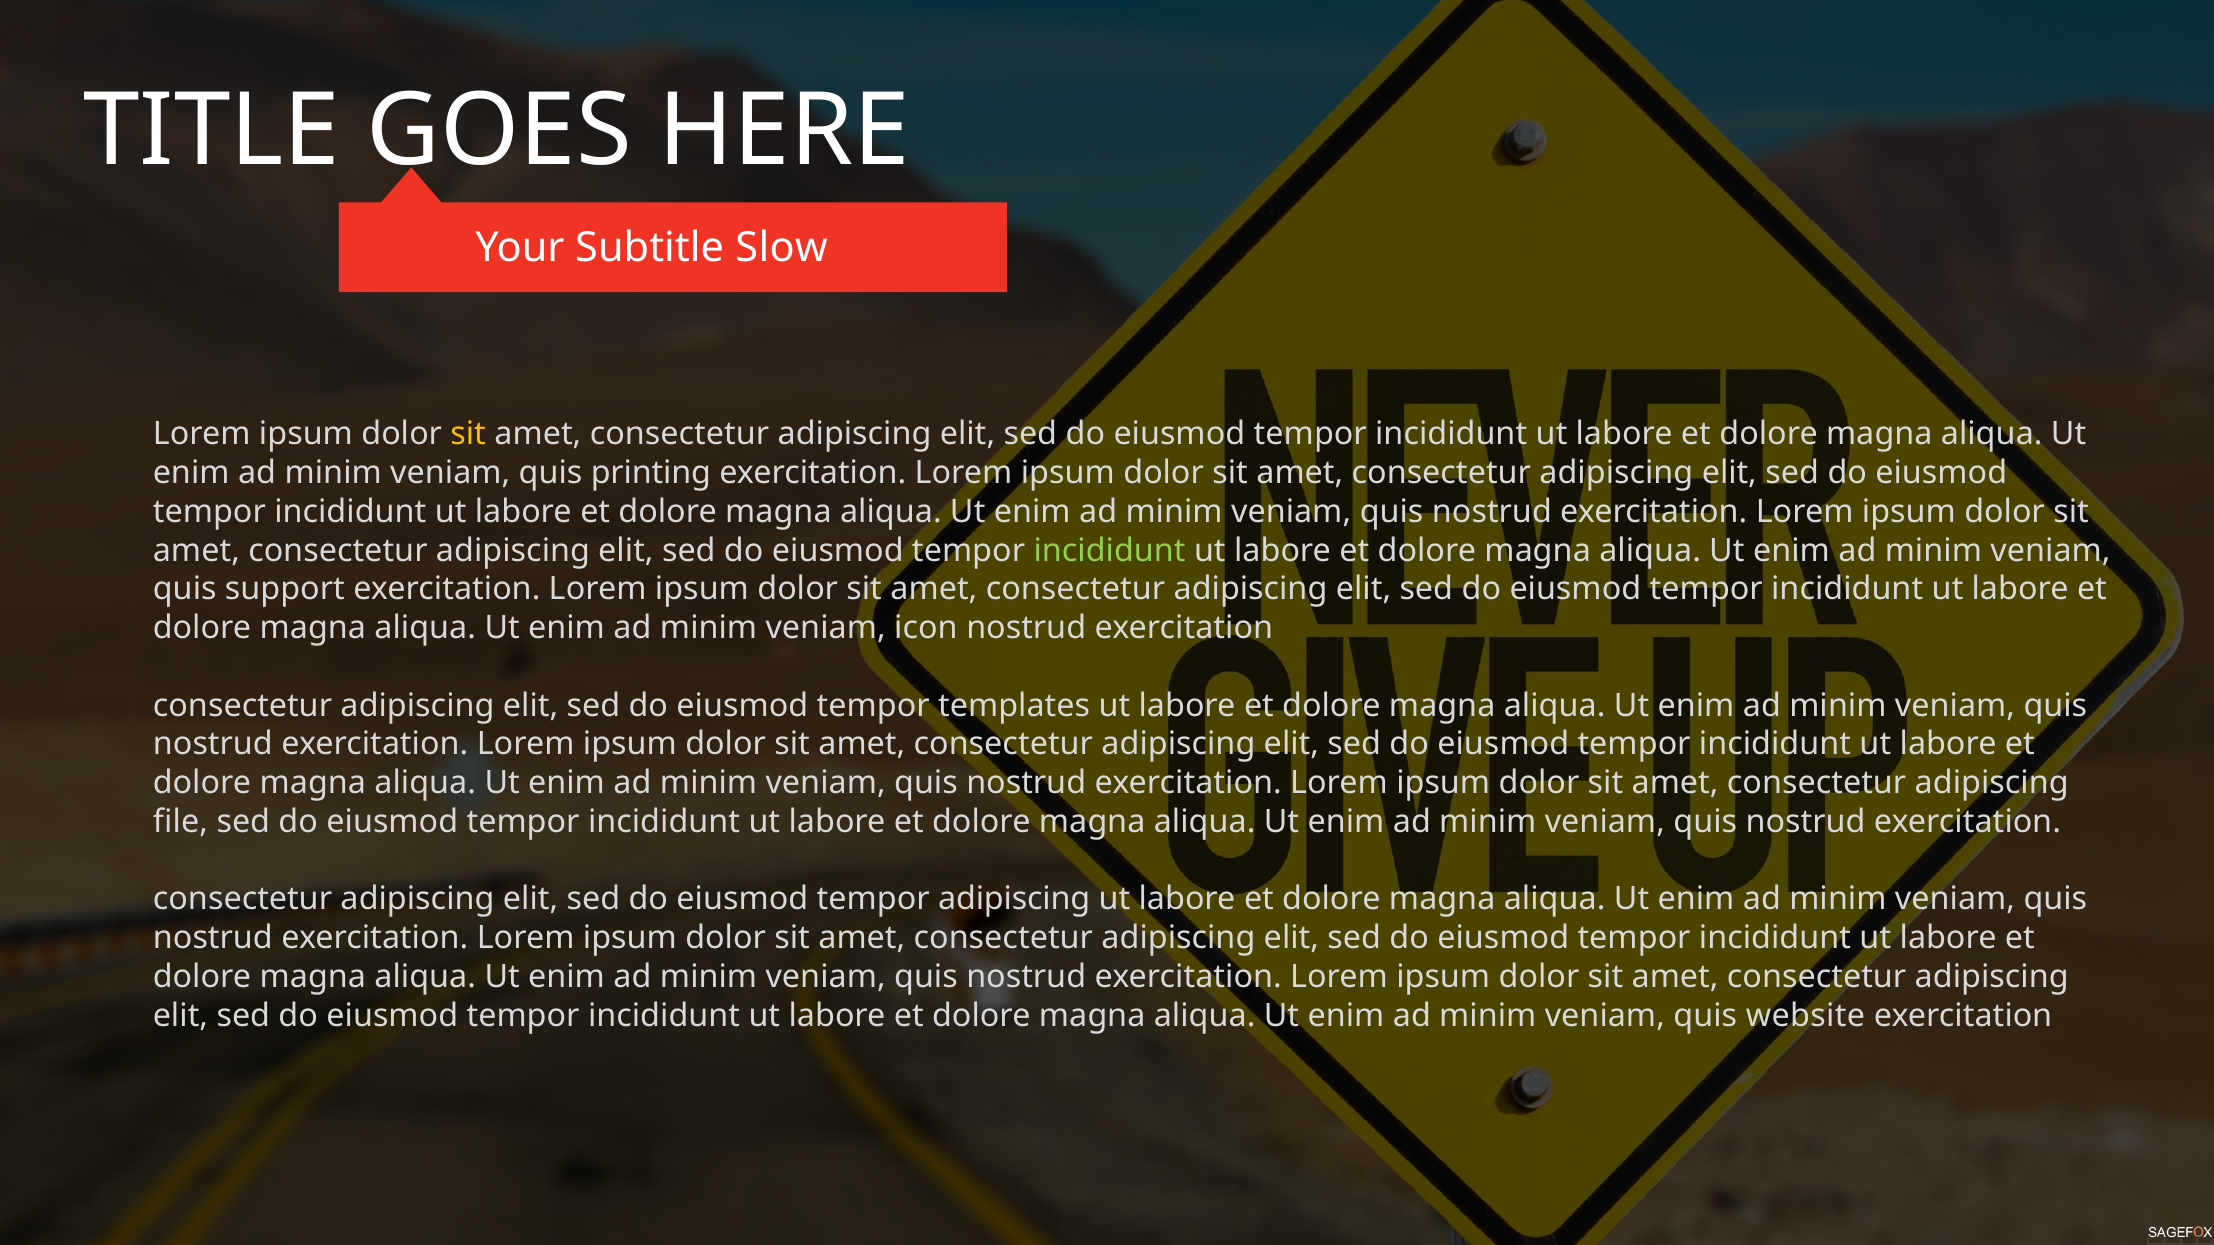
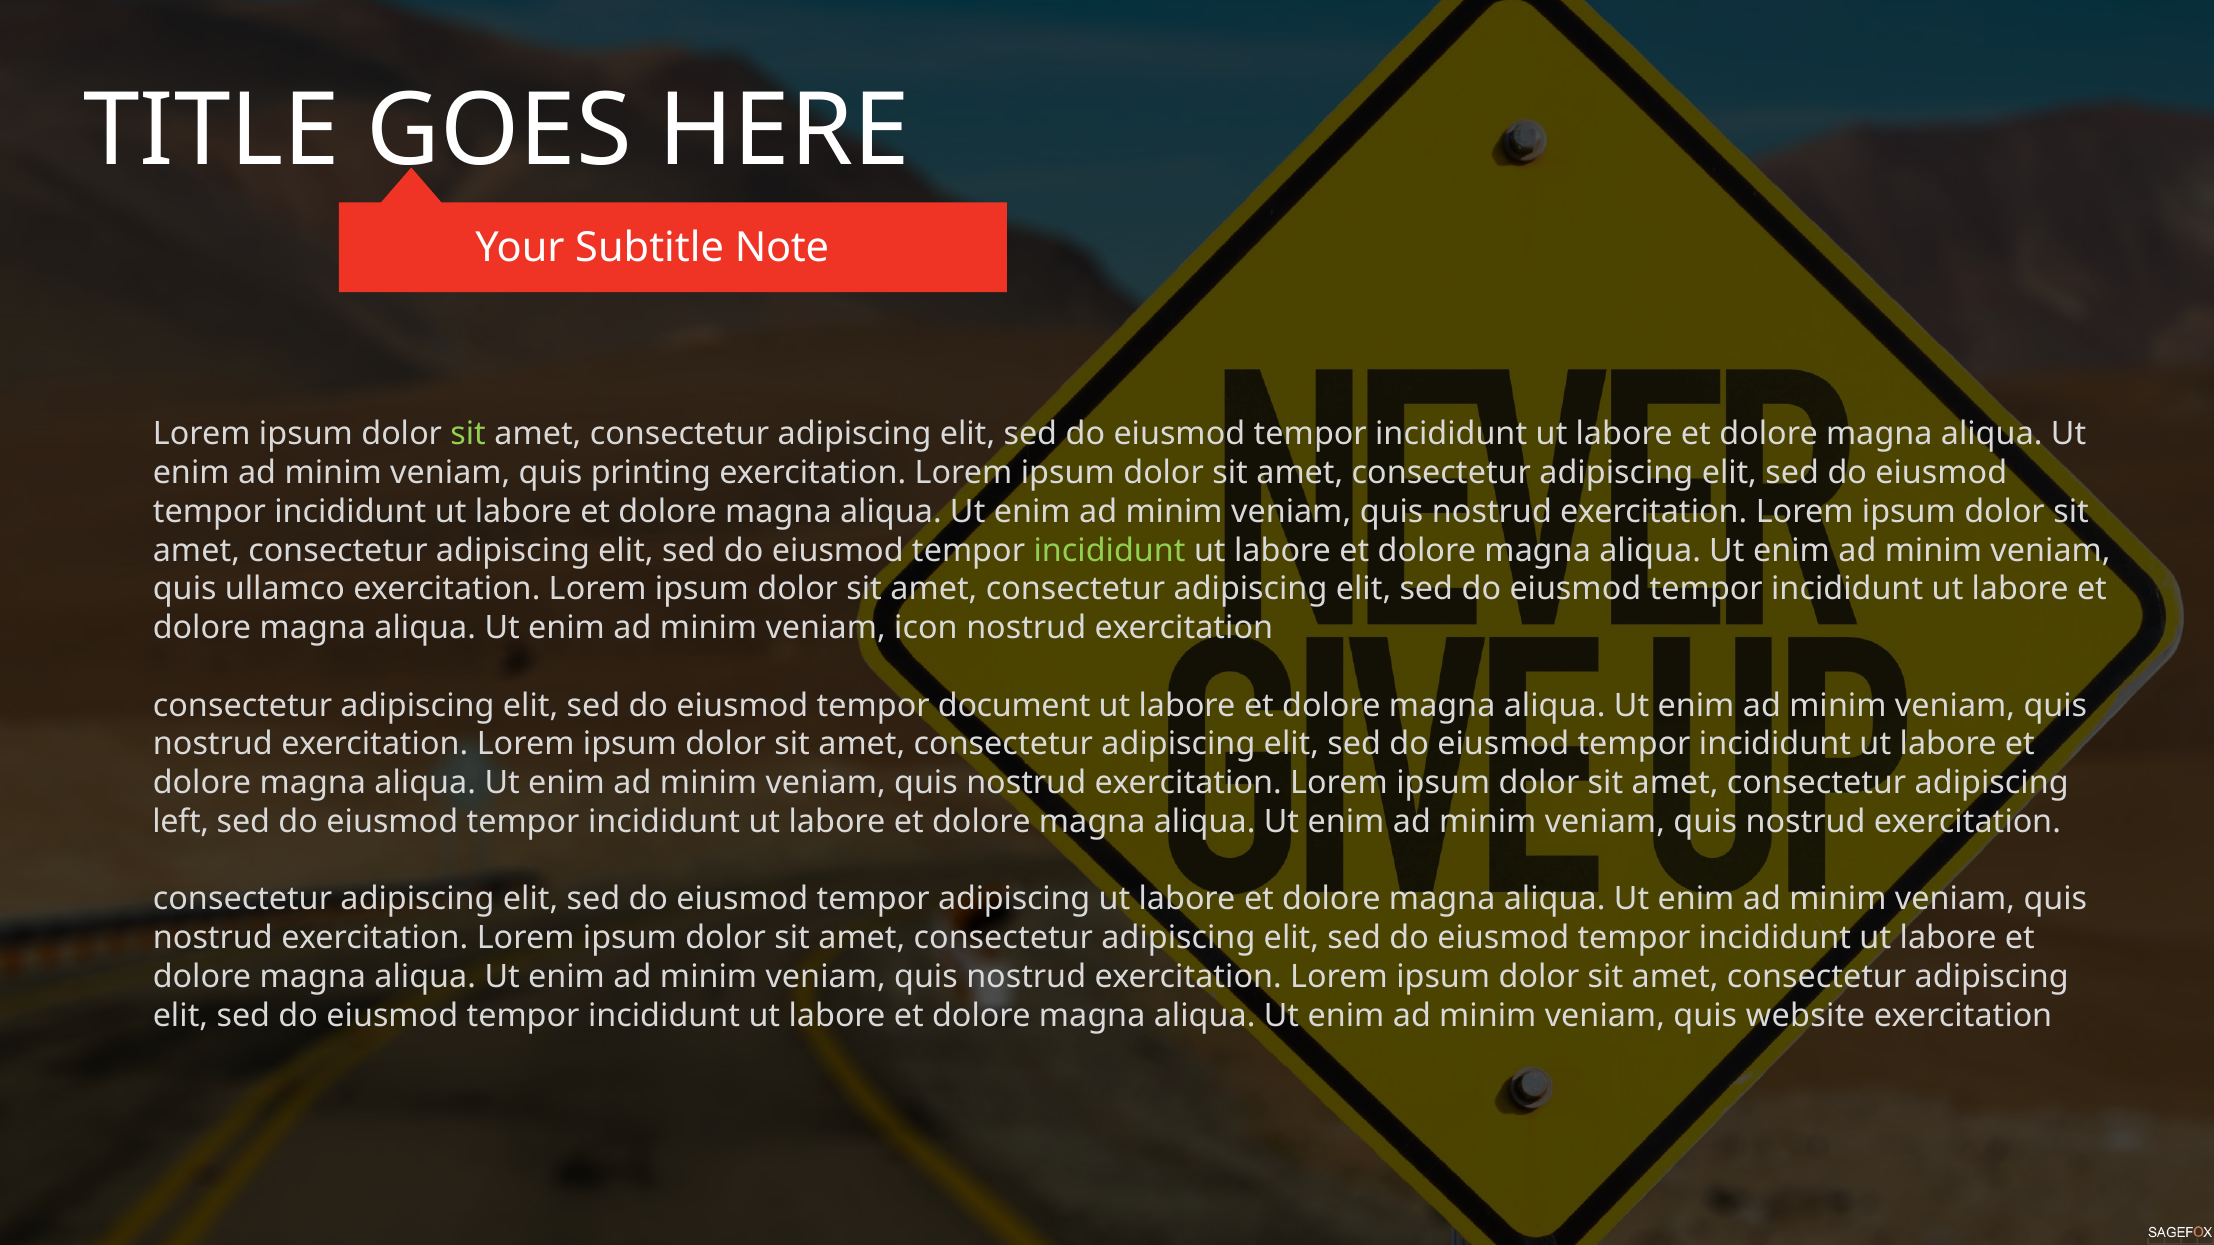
Slow: Slow -> Note
sit at (468, 434) colour: yellow -> light green
support: support -> ullamco
templates: templates -> document
file: file -> left
